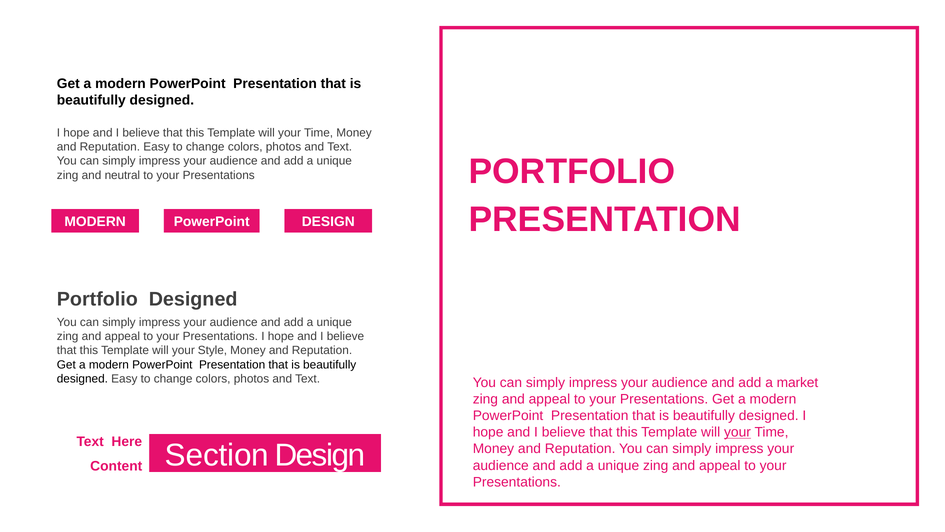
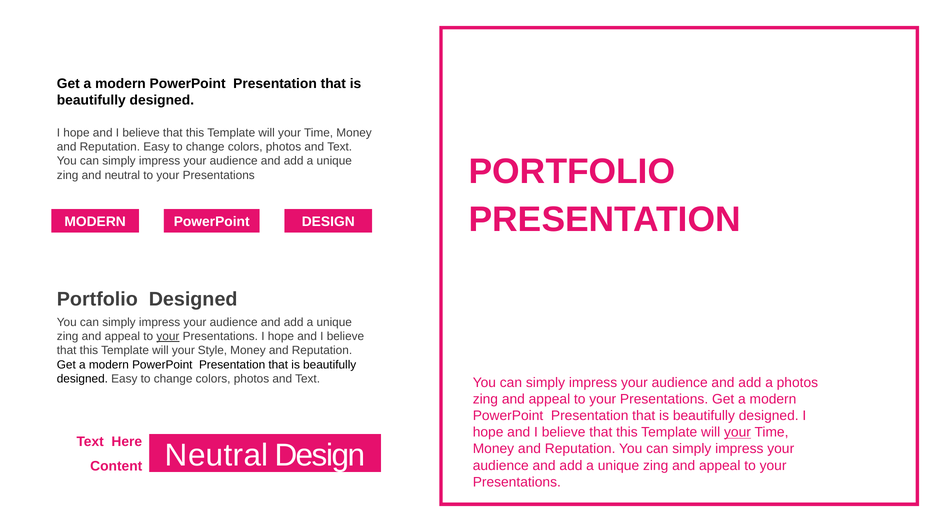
your at (168, 336) underline: none -> present
a market: market -> photos
Section at (217, 455): Section -> Neutral
